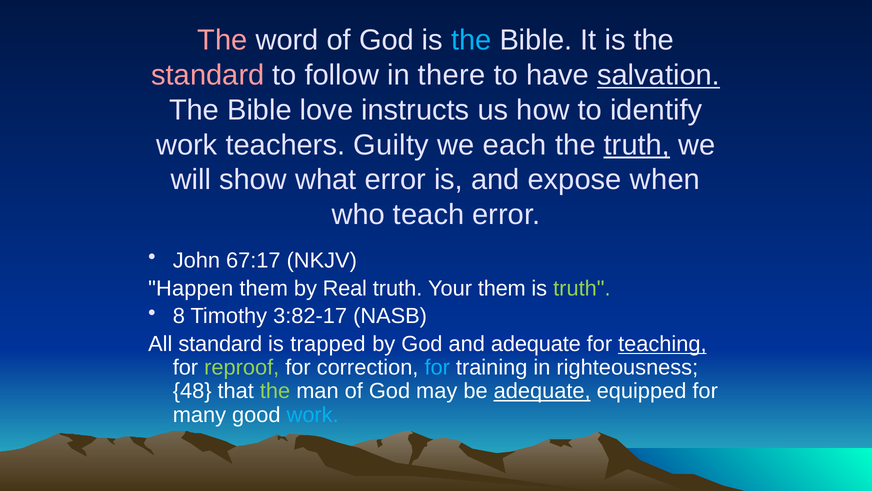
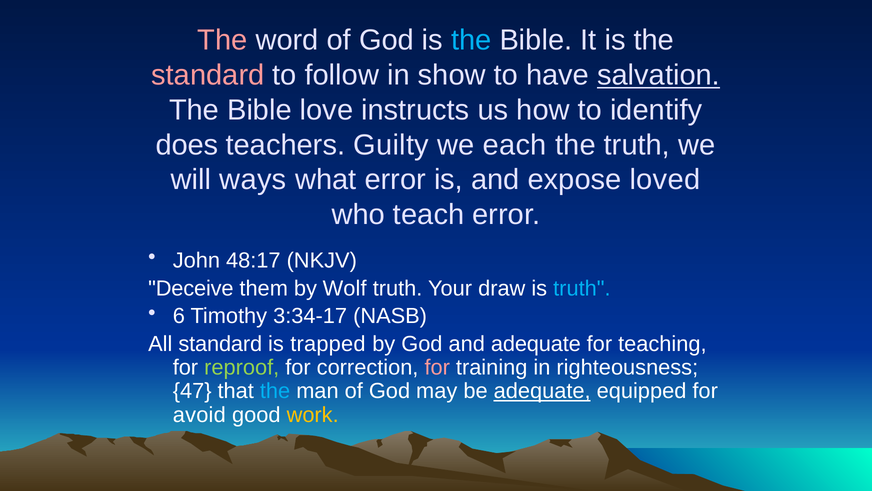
there: there -> show
work at (187, 145): work -> does
truth at (637, 145) underline: present -> none
show: show -> ways
when: when -> loved
67:17: 67:17 -> 48:17
Happen: Happen -> Deceive
Real: Real -> Wolf
Your them: them -> draw
truth at (582, 288) colour: light green -> light blue
8: 8 -> 6
3:82-17: 3:82-17 -> 3:34-17
teaching underline: present -> none
for at (437, 367) colour: light blue -> pink
48: 48 -> 47
the at (275, 391) colour: light green -> light blue
many: many -> avoid
work at (313, 414) colour: light blue -> yellow
